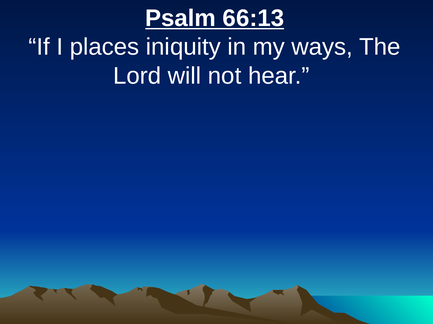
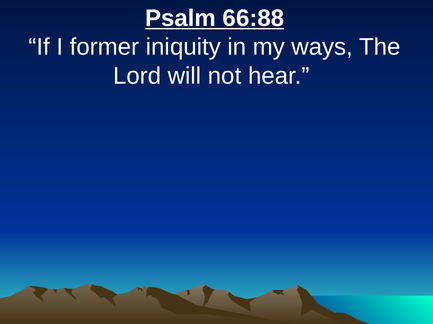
66:13: 66:13 -> 66:88
places: places -> former
